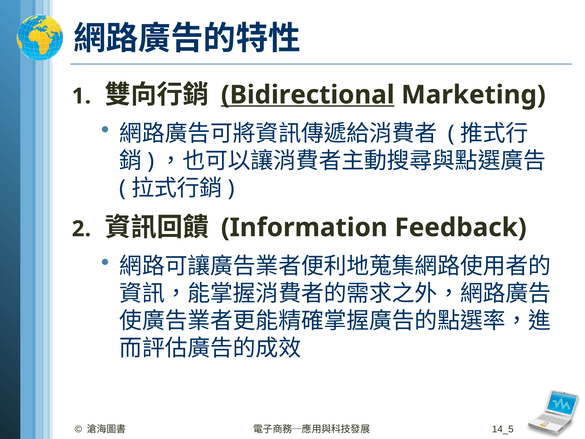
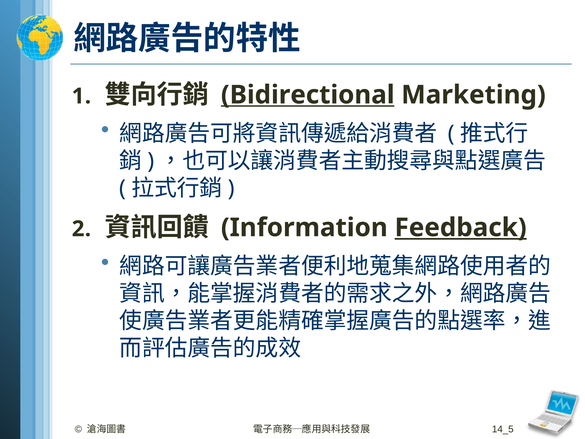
Feedback underline: none -> present
